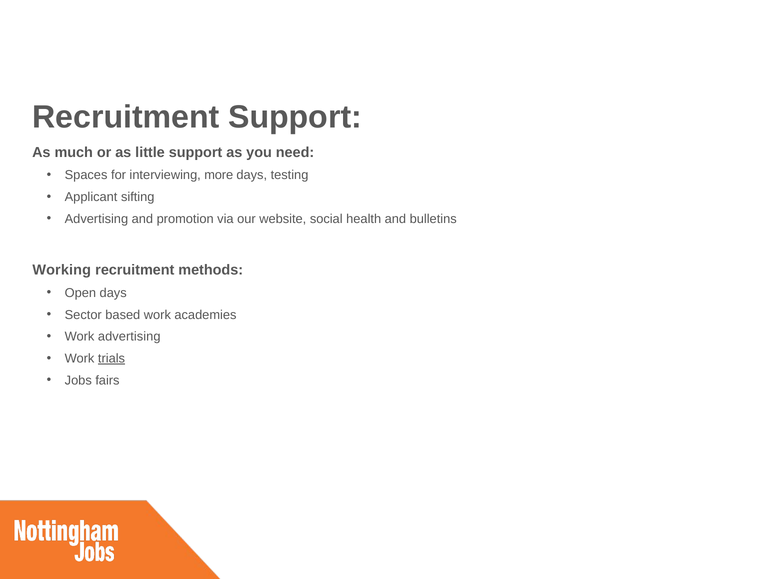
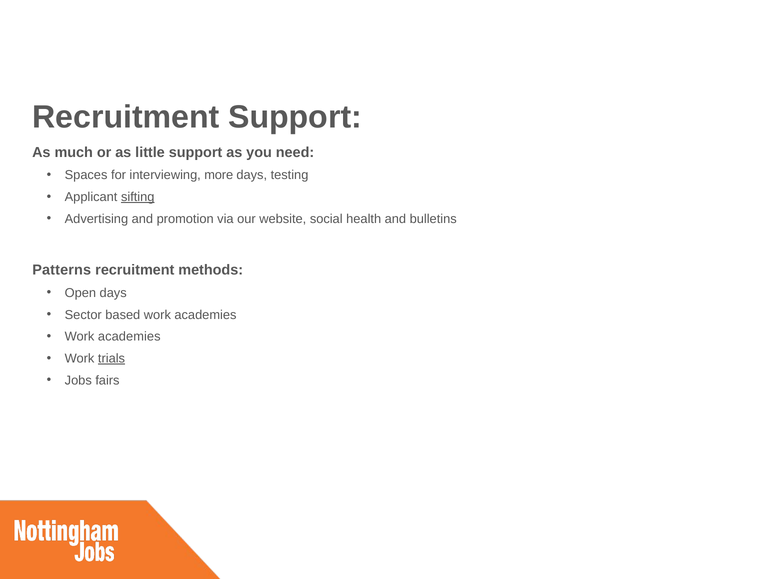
sifting underline: none -> present
Working: Working -> Patterns
advertising at (129, 336): advertising -> academies
